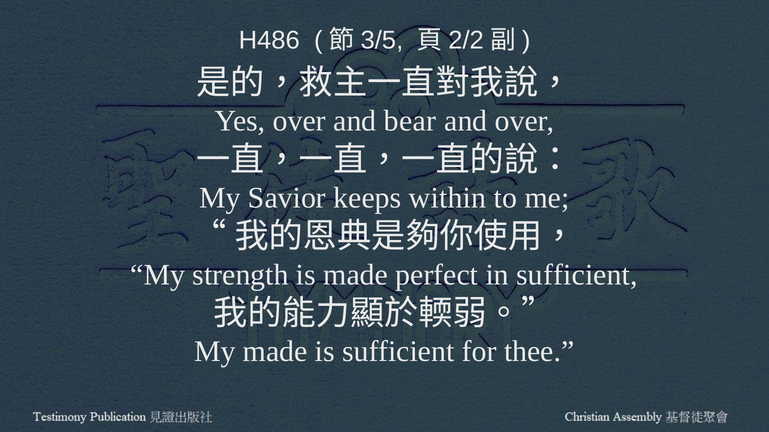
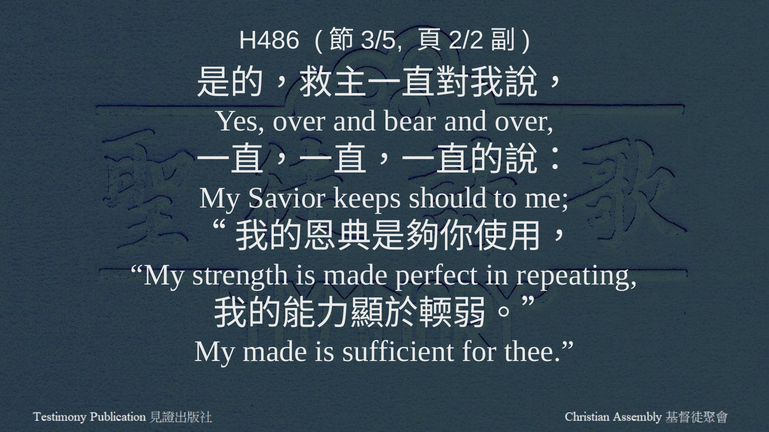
within: within -> should
in sufficient: sufficient -> repeating
